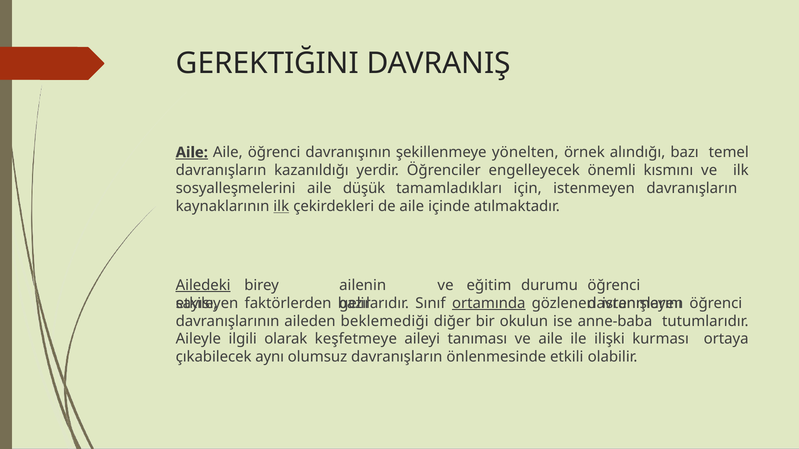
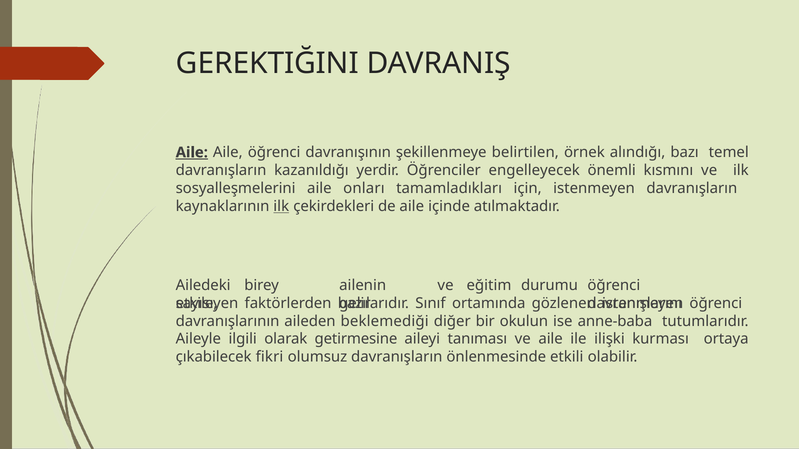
yönelten: yönelten -> belirtilen
düşük: düşük -> onları
Ailedeki underline: present -> none
ortamında underline: present -> none
keşfetmeye: keşfetmeye -> getirmesine
aynı: aynı -> fikri
